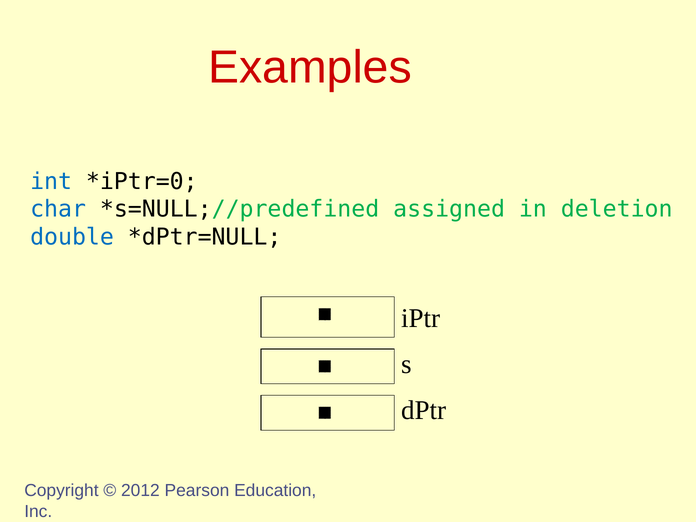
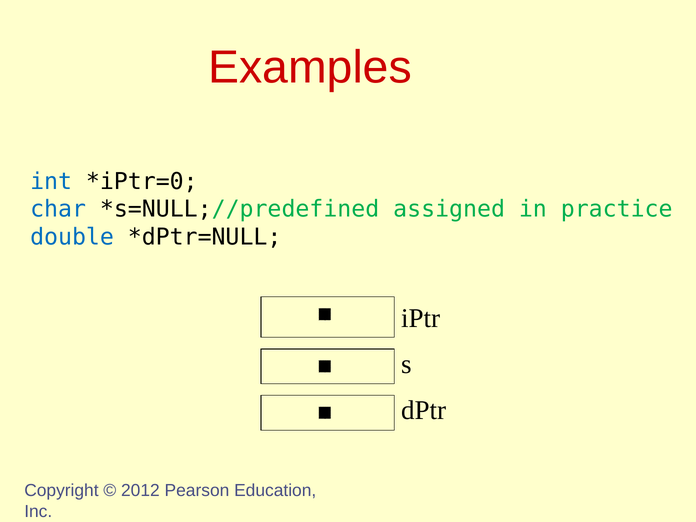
deletion: deletion -> practice
